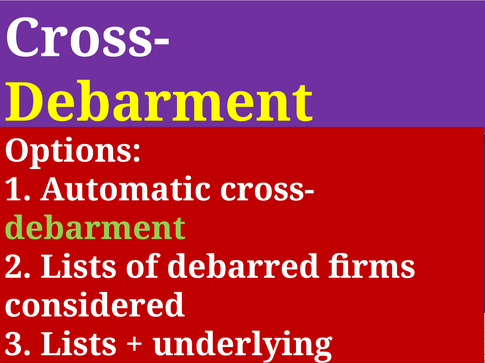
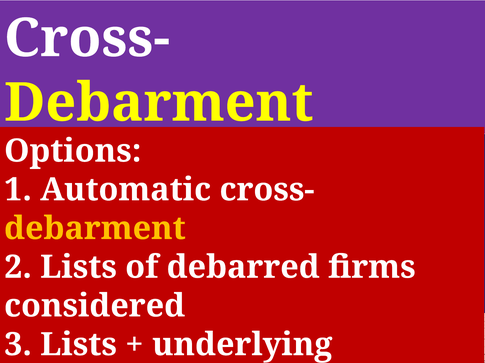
debarment at (95, 229) colour: light green -> yellow
